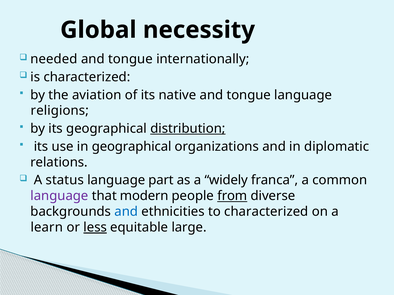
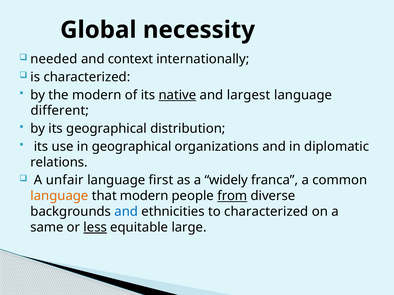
tongue at (130, 59): tongue -> context
the aviation: aviation -> modern
native underline: none -> present
tongue at (249, 95): tongue -> largest
religions: religions -> different
distribution underline: present -> none
status: status -> unfair
part: part -> first
language at (59, 196) colour: purple -> orange
learn: learn -> same
